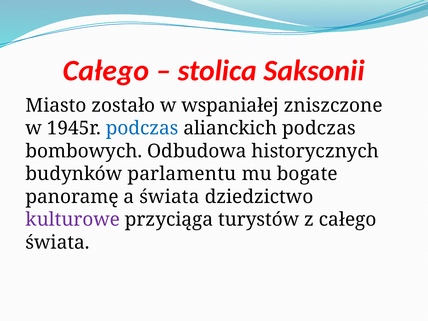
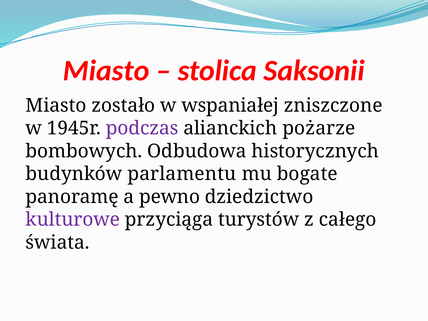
Całego at (106, 71): Całego -> Miasto
podczas at (142, 128) colour: blue -> purple
alianckich podczas: podczas -> pożarze
a świata: świata -> pewno
